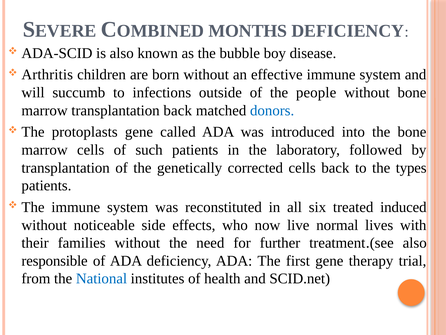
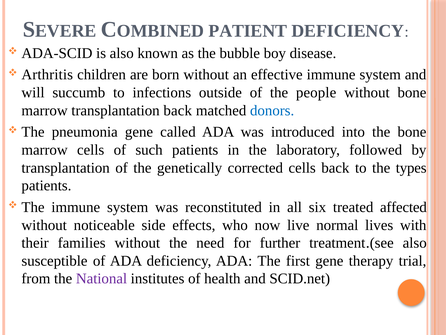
MONTHS: MONTHS -> PATIENT
protoplasts: protoplasts -> pneumonia
induced: induced -> affected
responsible: responsible -> susceptible
National colour: blue -> purple
